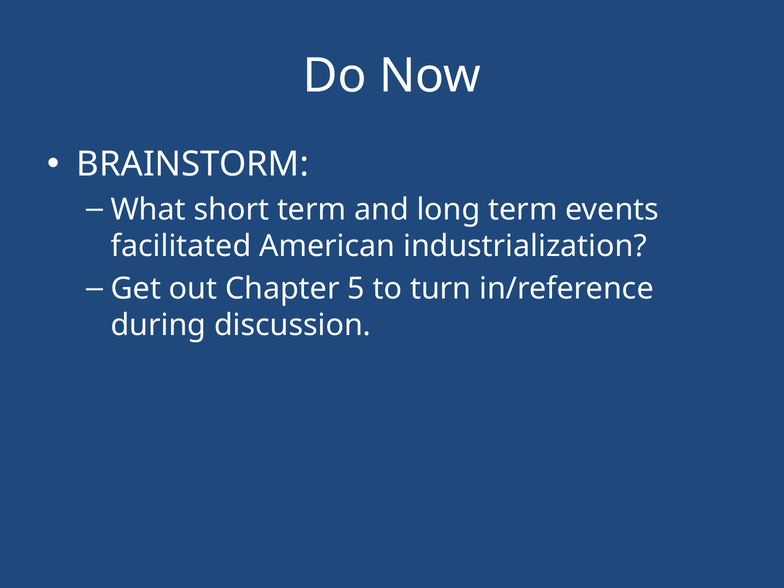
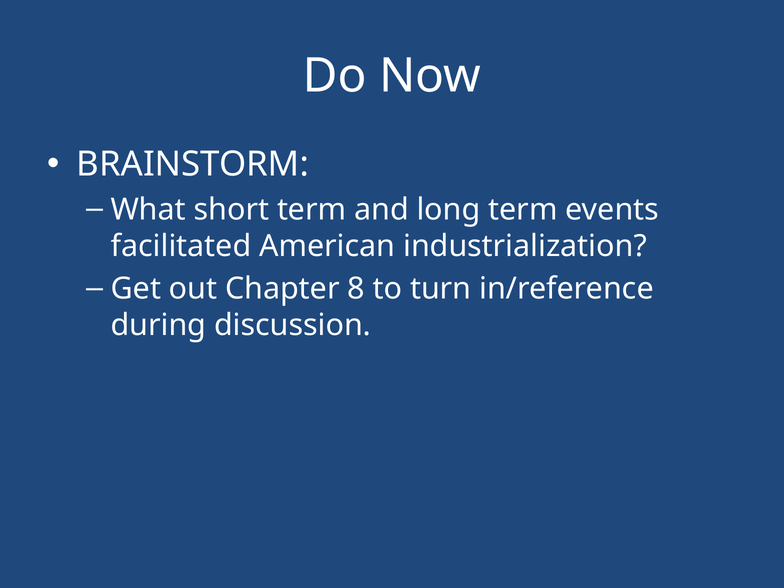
5: 5 -> 8
